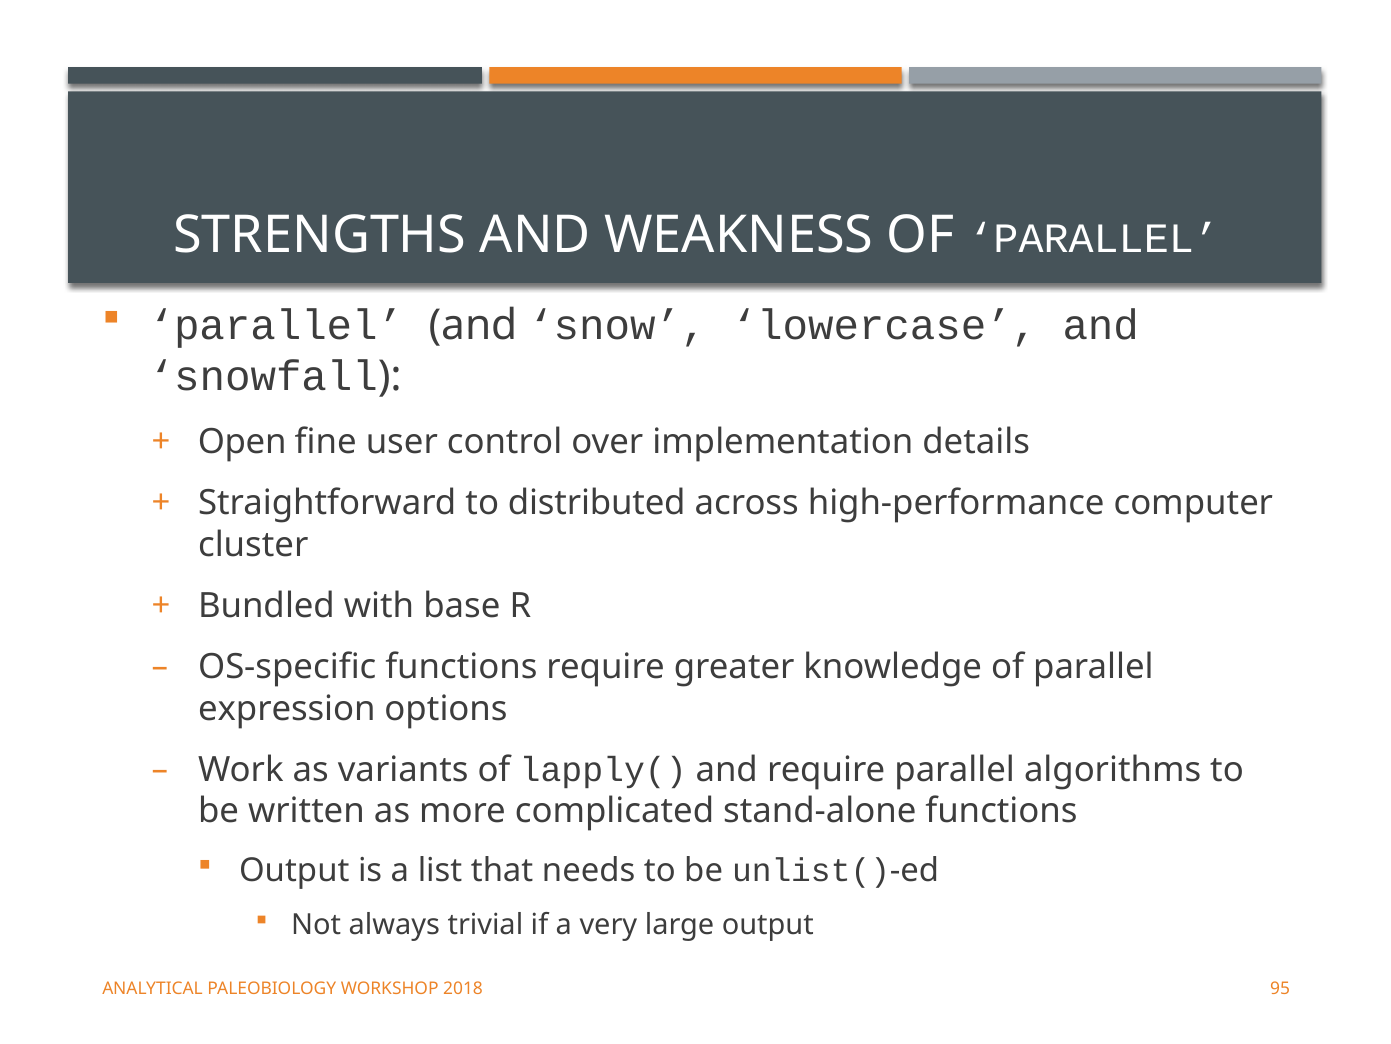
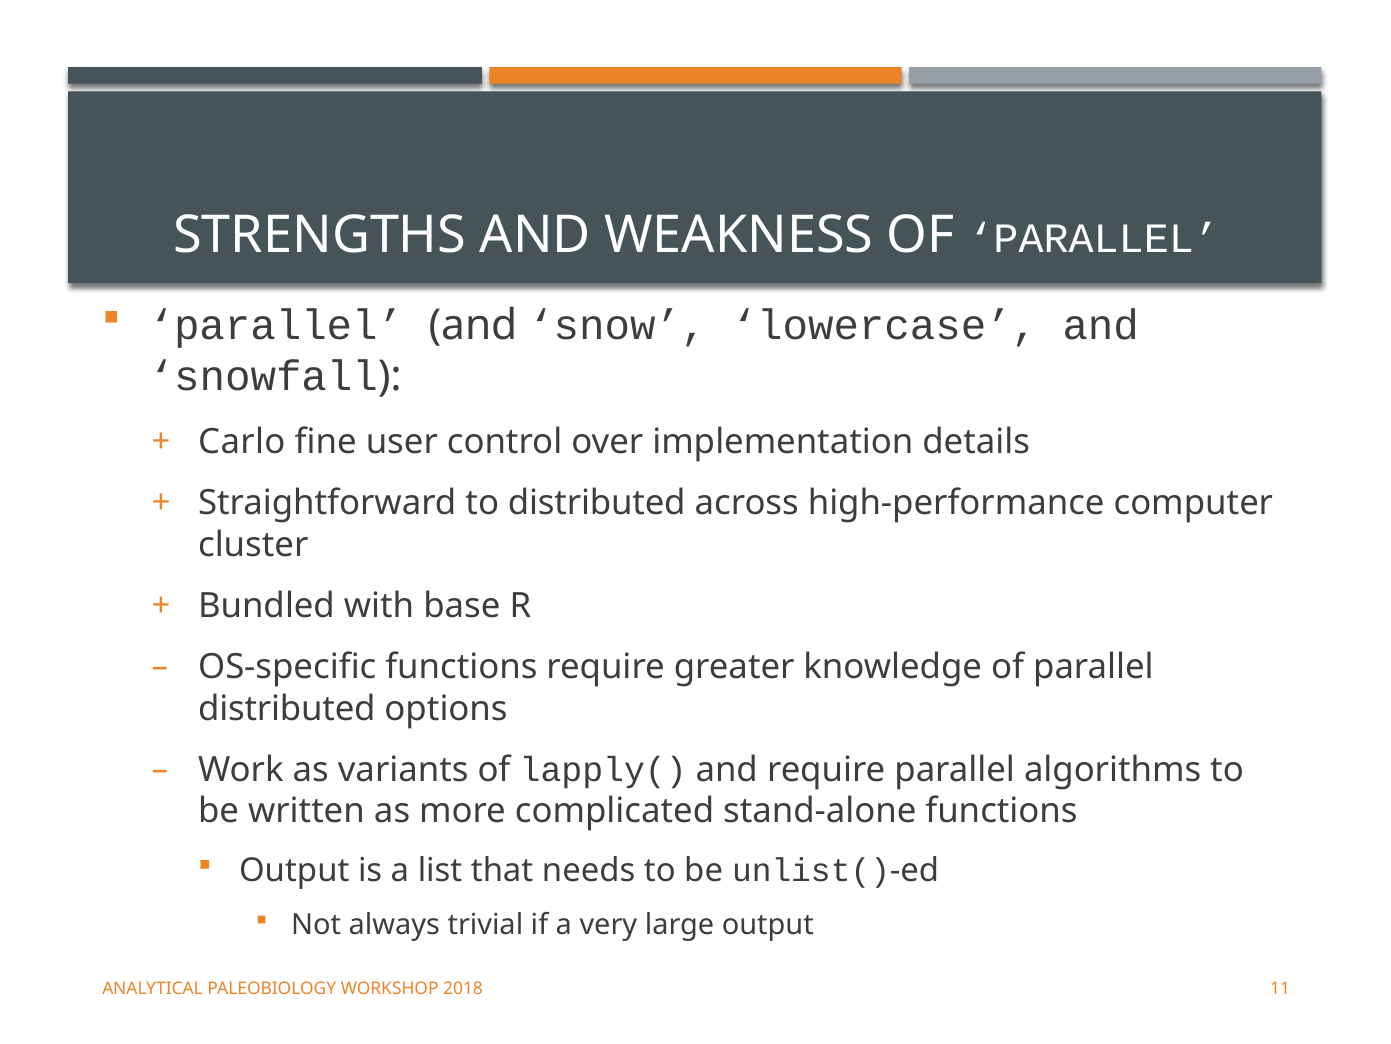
Open: Open -> Carlo
expression at (287, 708): expression -> distributed
95: 95 -> 11
